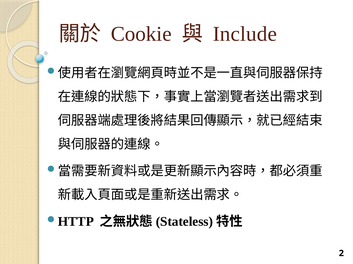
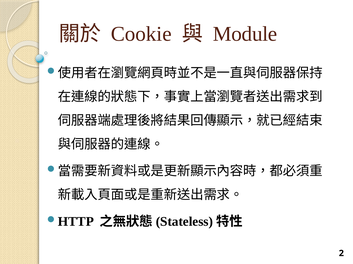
Include: Include -> Module
